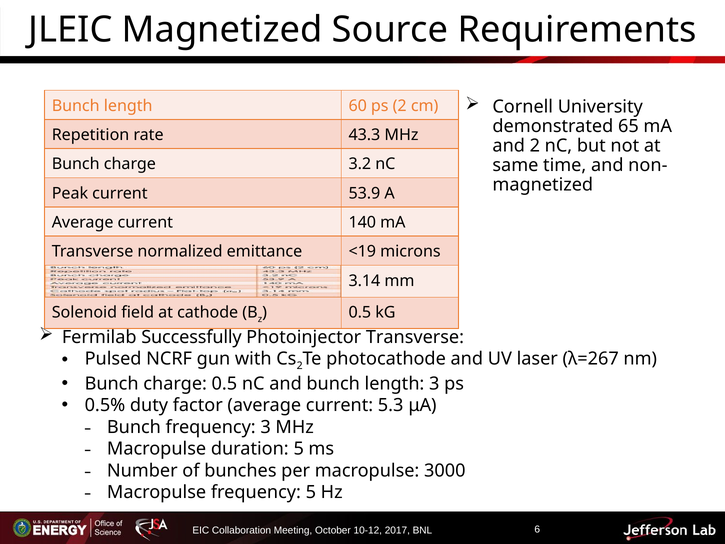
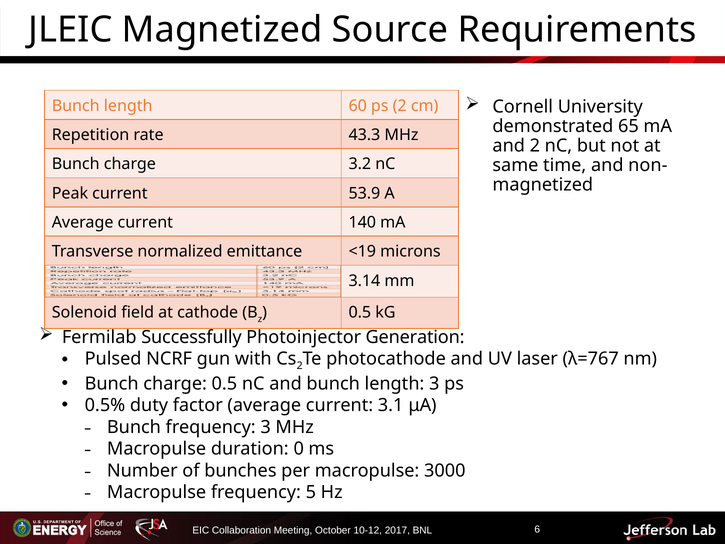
Photoinjector Transverse: Transverse -> Generation
λ=267: λ=267 -> λ=767
5.3: 5.3 -> 3.1
duration 5: 5 -> 0
